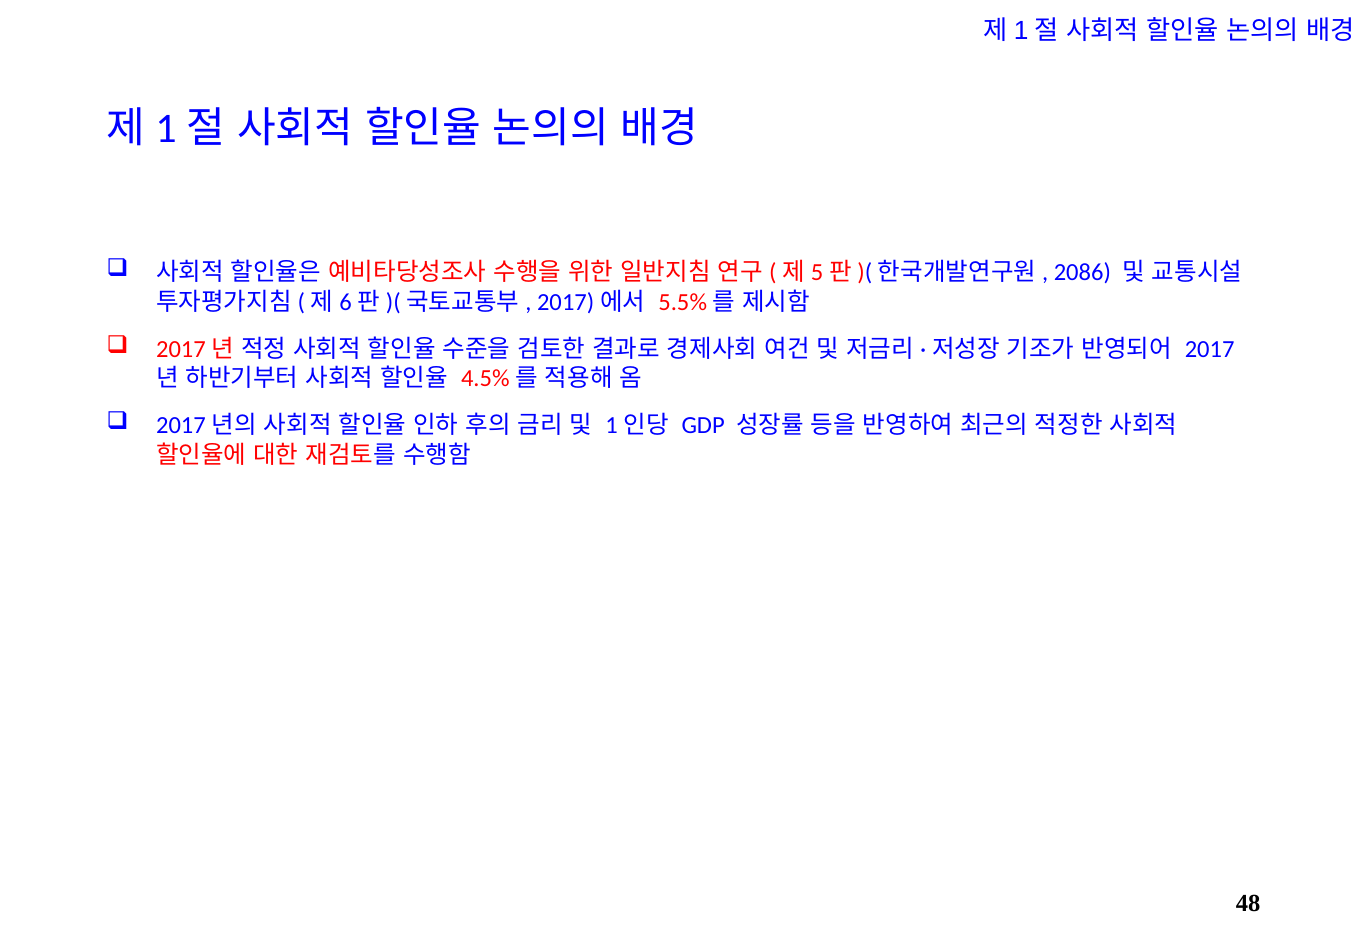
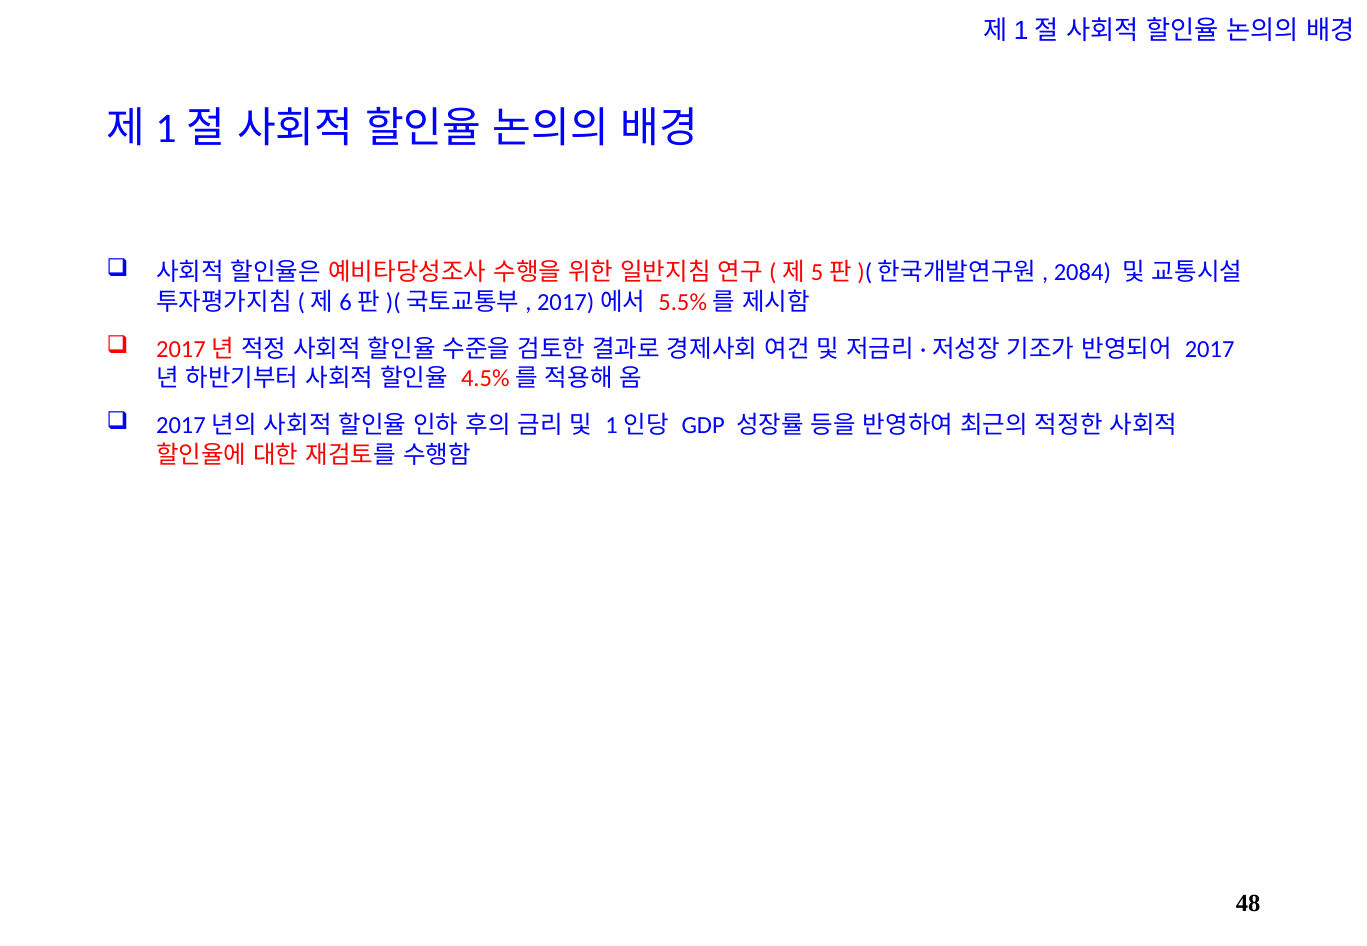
2086: 2086 -> 2084
